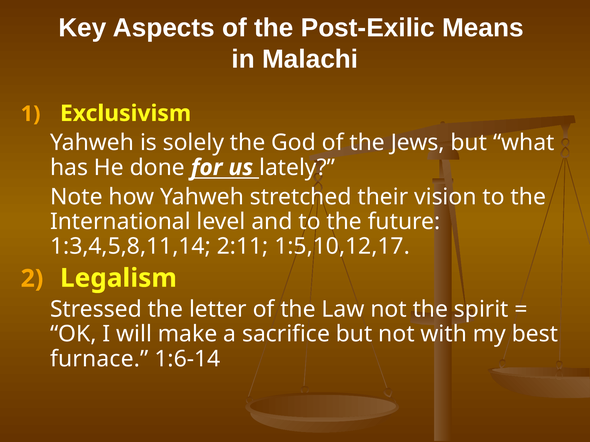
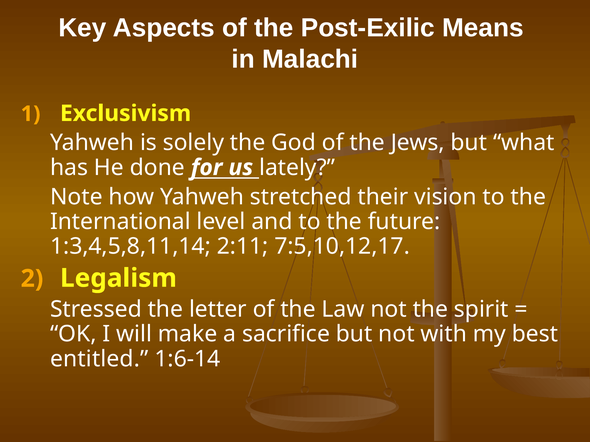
1:5,10,12,17: 1:5,10,12,17 -> 7:5,10,12,17
furnace: furnace -> entitled
